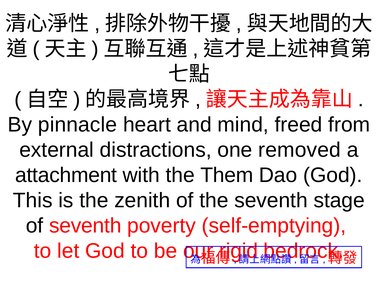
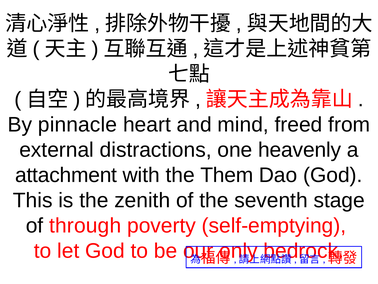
removed: removed -> heavenly
of seventh: seventh -> through
rigid: rigid -> only
